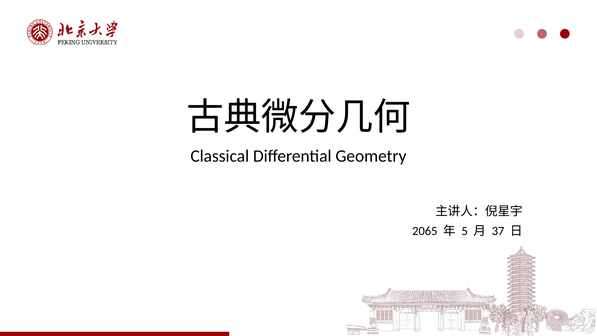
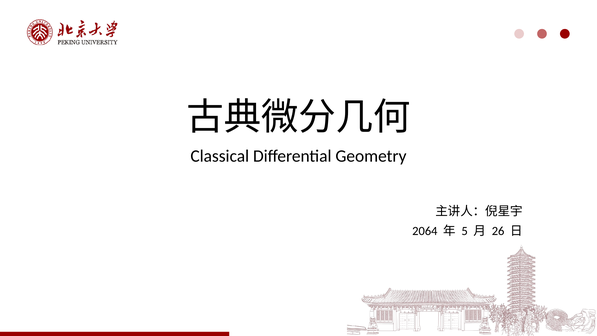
2065: 2065 -> 2064
37: 37 -> 26
